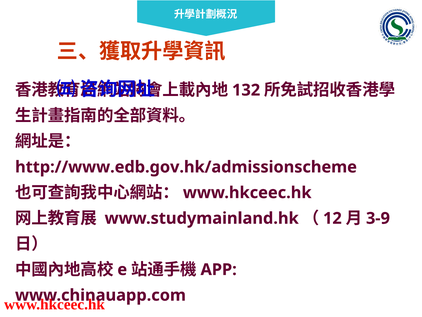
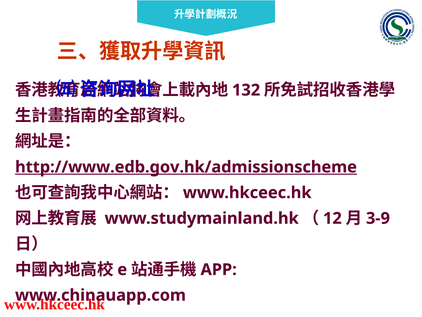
http://www.edb.gov.hk/admissionscheme underline: none -> present
